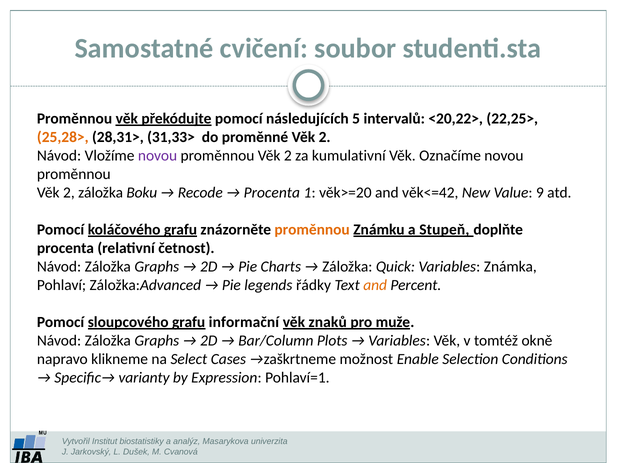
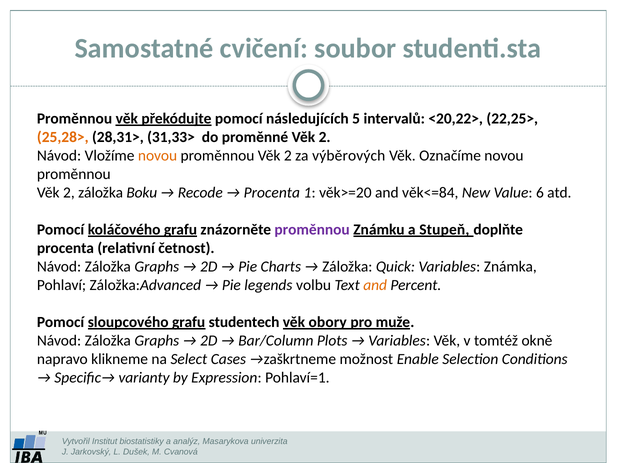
novou at (158, 155) colour: purple -> orange
kumulativní: kumulativní -> výběrových
věk<=42: věk<=42 -> věk<=84
9: 9 -> 6
proměnnou at (312, 230) colour: orange -> purple
řádky: řádky -> volbu
informační: informační -> studentech
znaků: znaků -> obory
